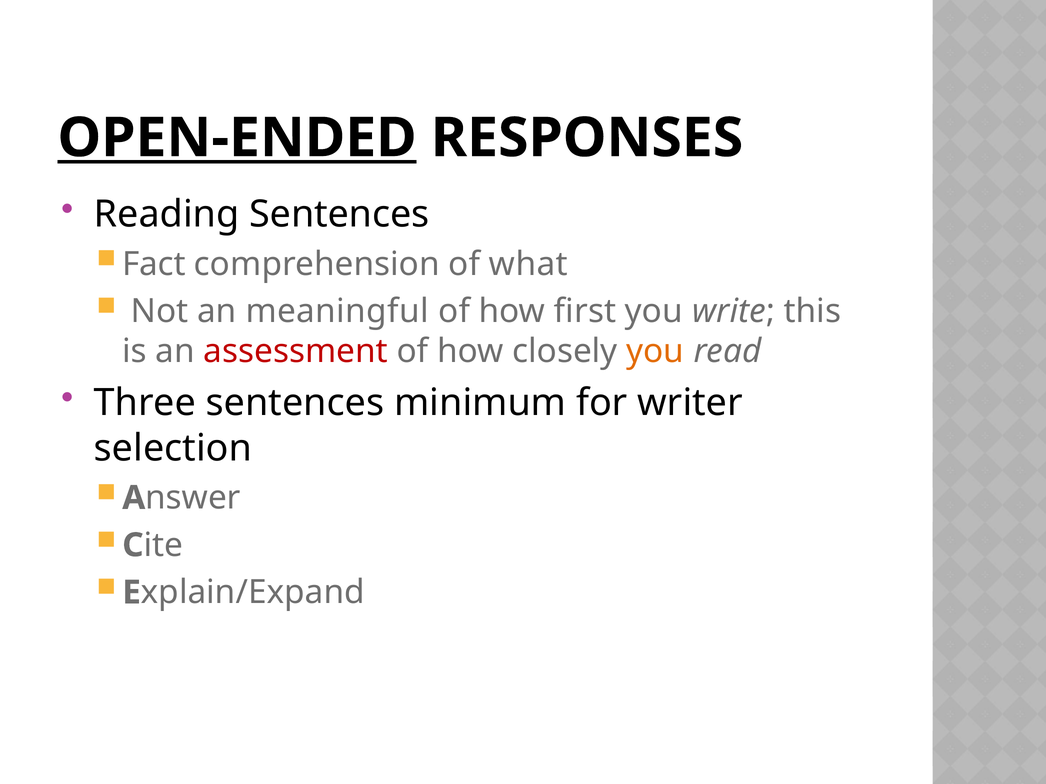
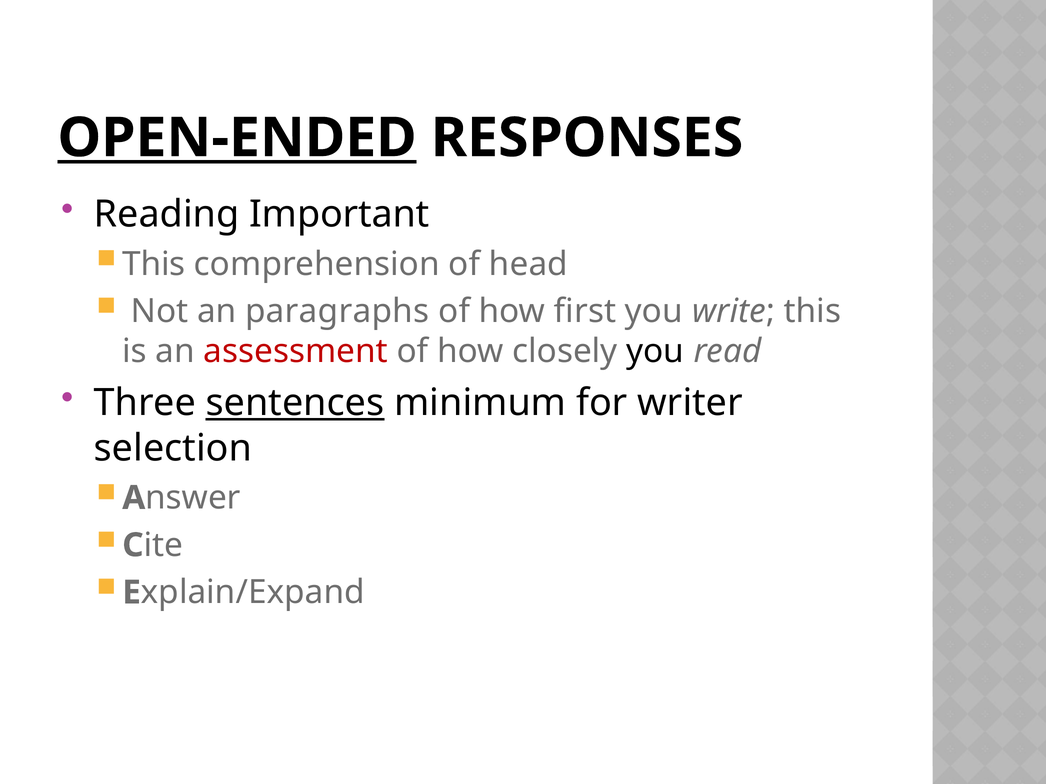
Reading Sentences: Sentences -> Important
Fact at (154, 264): Fact -> This
what: what -> head
meaningful: meaningful -> paragraphs
you at (655, 352) colour: orange -> black
sentences at (295, 403) underline: none -> present
